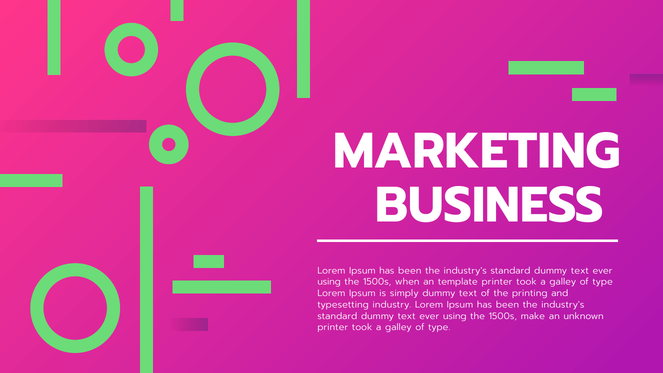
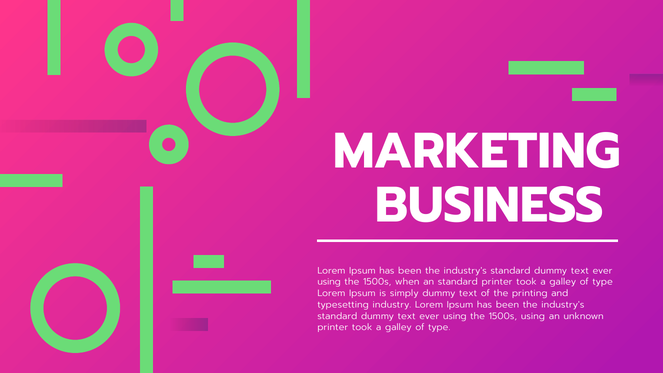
an template: template -> standard
1500s make: make -> using
